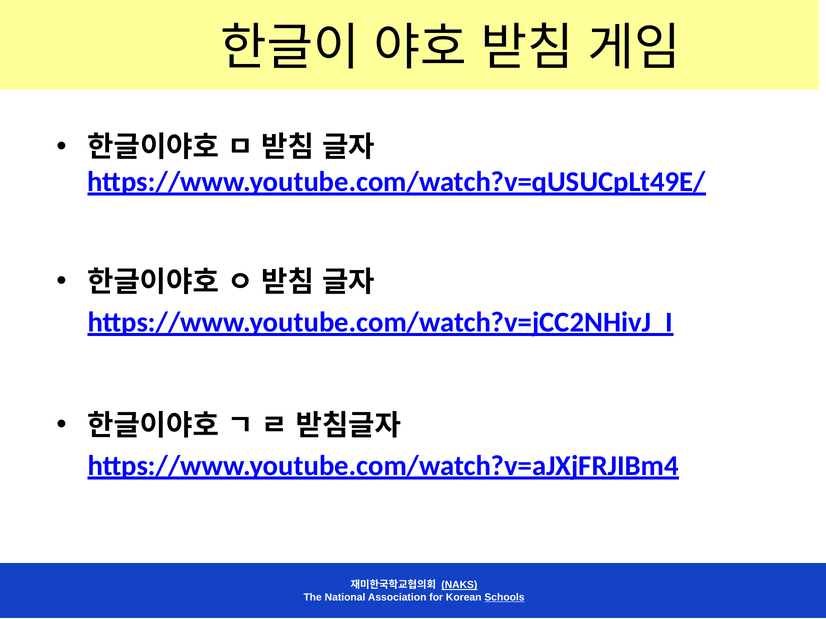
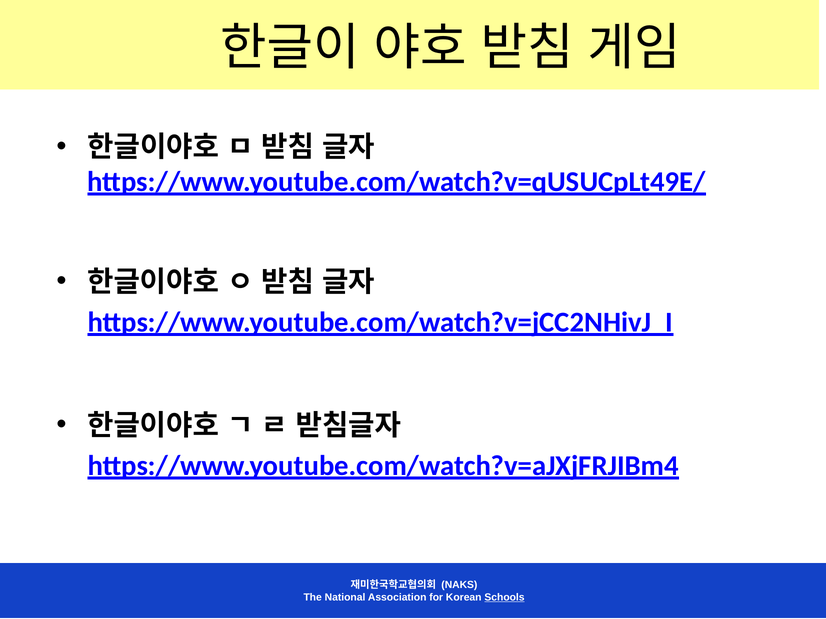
NAKS underline: present -> none
